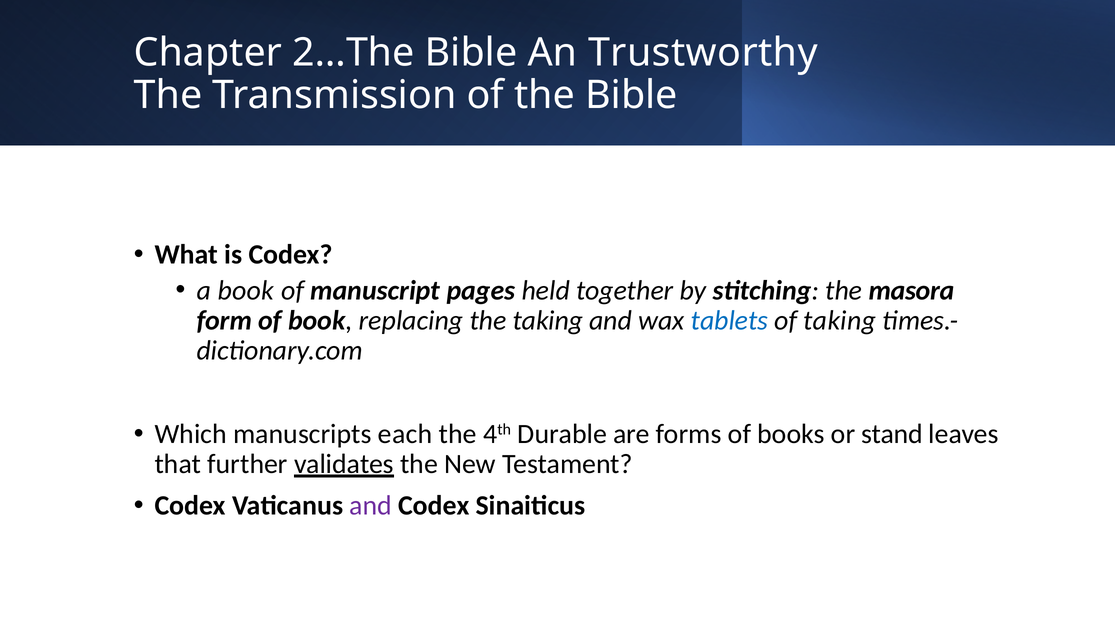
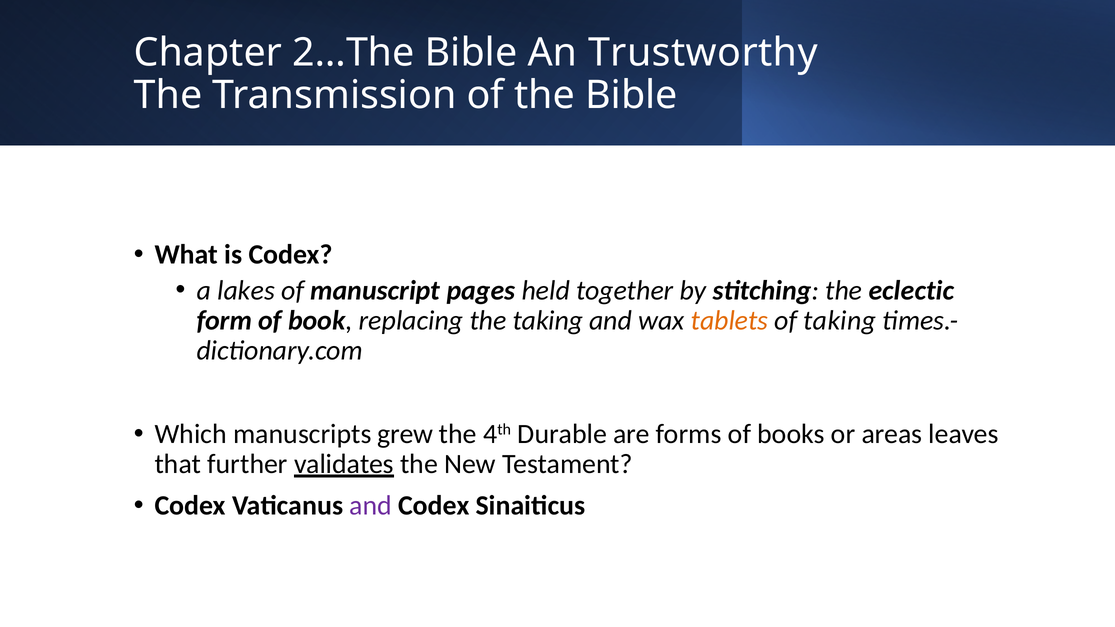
a book: book -> lakes
masora: masora -> eclectic
tablets colour: blue -> orange
each: each -> grew
stand: stand -> areas
